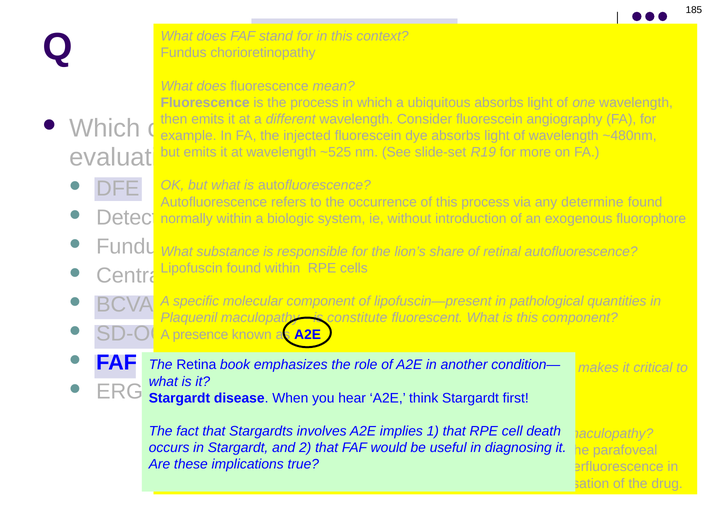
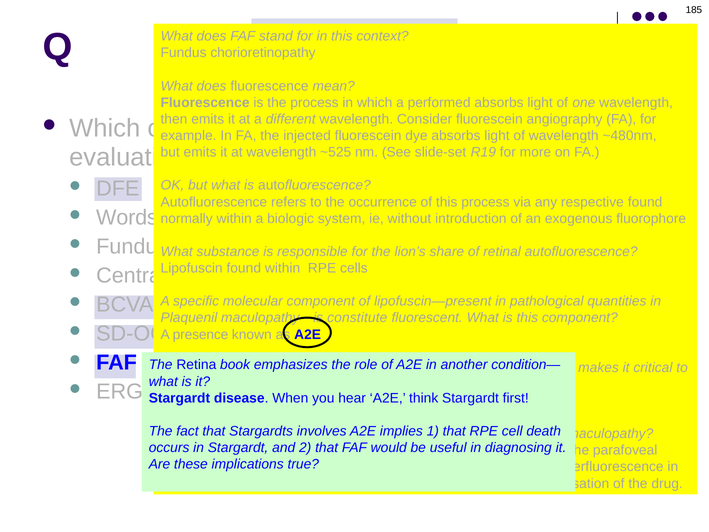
ubiquitous: ubiquitous -> performed
determine: determine -> respective
Detect: Detect -> Words
